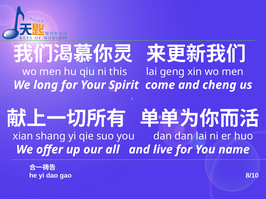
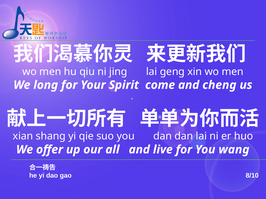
this: this -> jing
name: name -> wang
